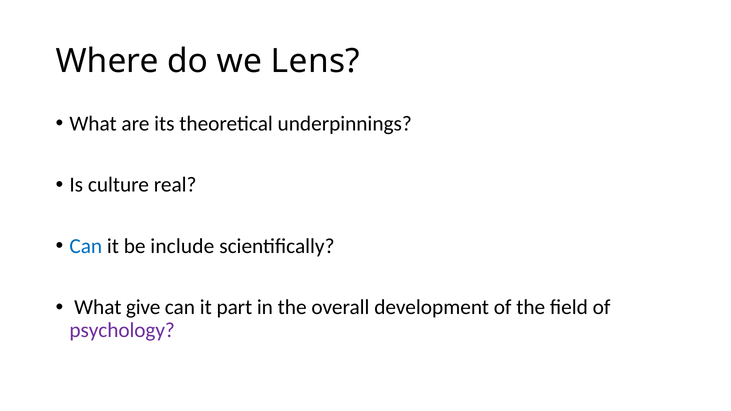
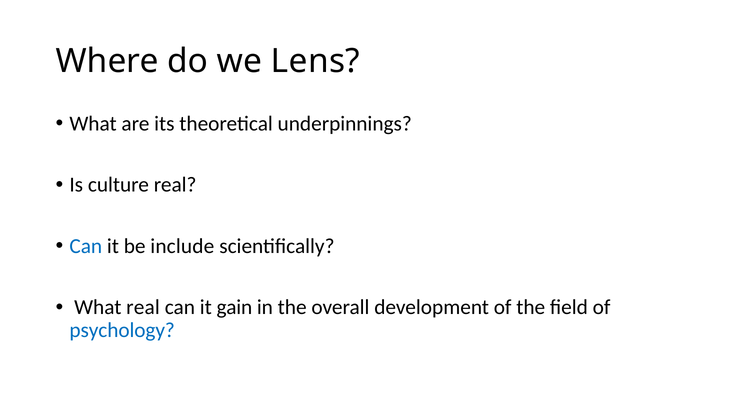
What give: give -> real
part: part -> gain
psychology colour: purple -> blue
